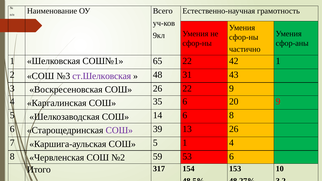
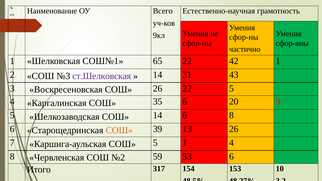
48 at (158, 75): 48 -> 14
22 9: 9 -> 5
СОШ at (119, 130) colour: purple -> orange
